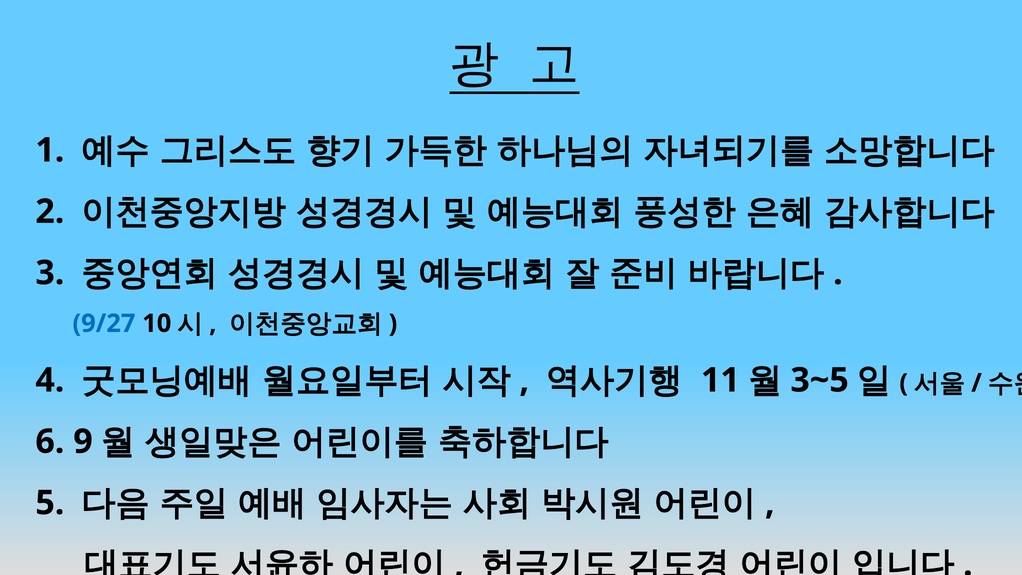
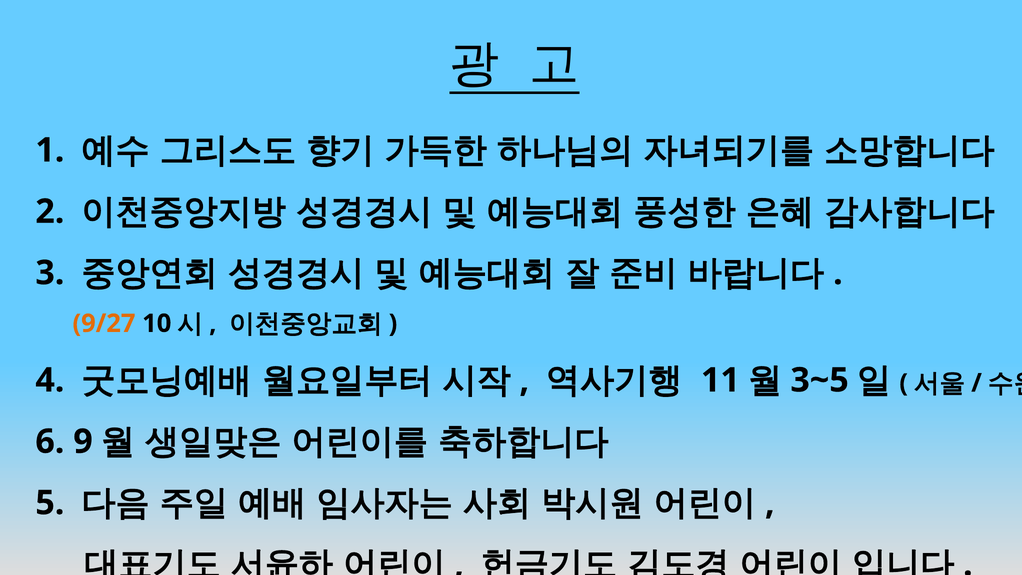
9/27 colour: blue -> orange
